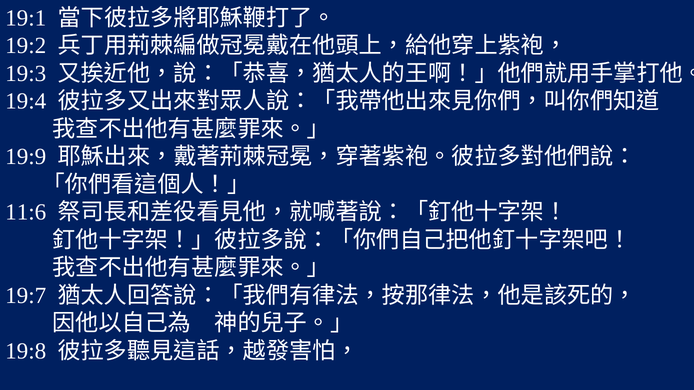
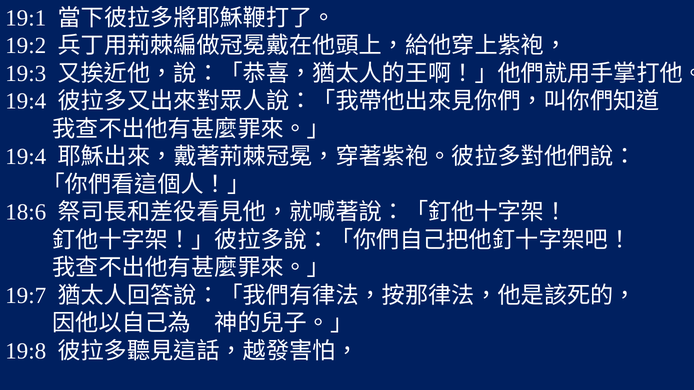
19:9 at (26, 157): 19:9 -> 19:4
11:6: 11:6 -> 18:6
